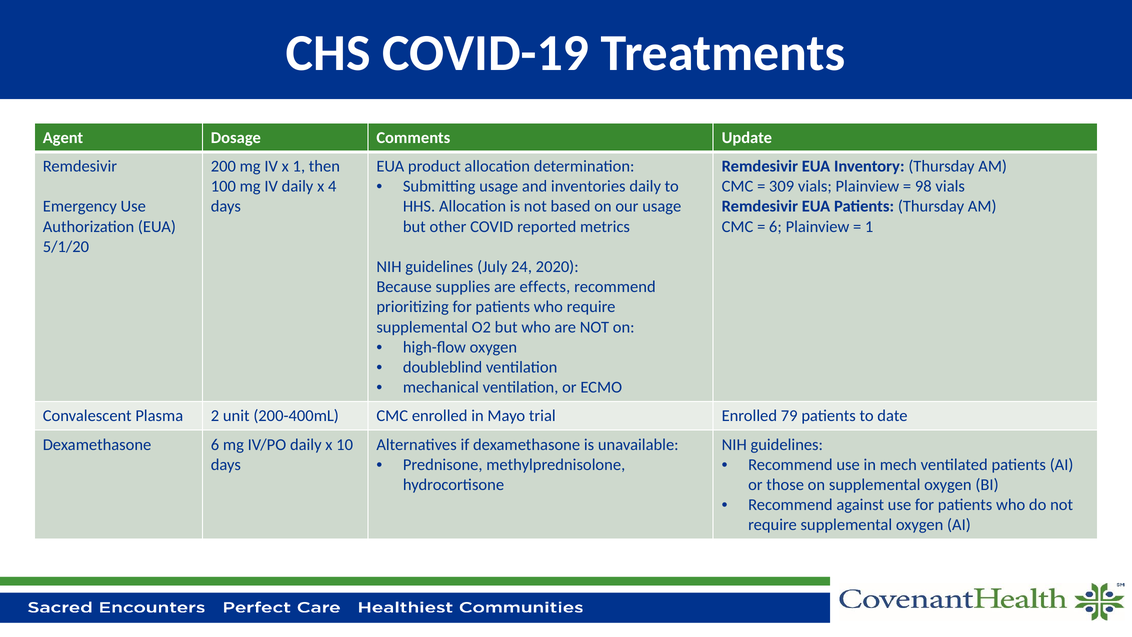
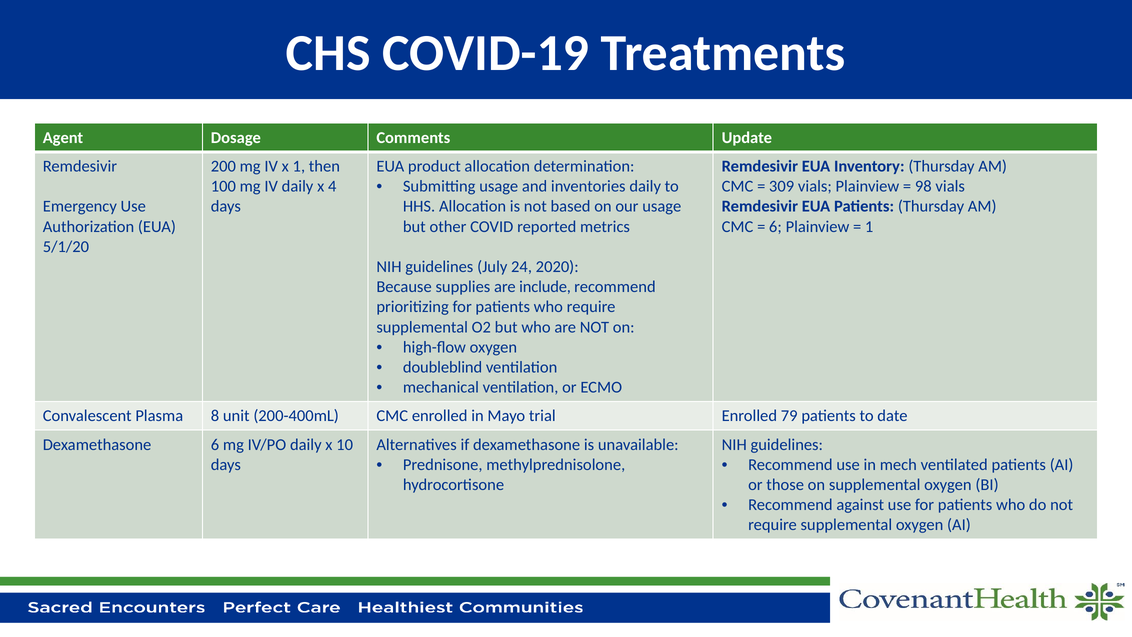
effects: effects -> include
2: 2 -> 8
